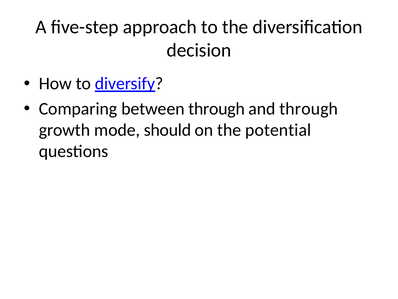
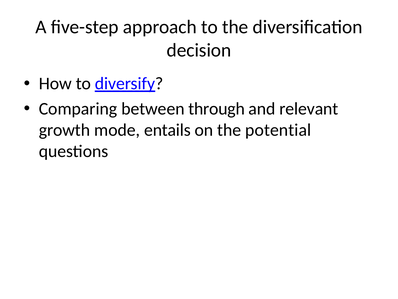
and through: through -> relevant
should: should -> entails
